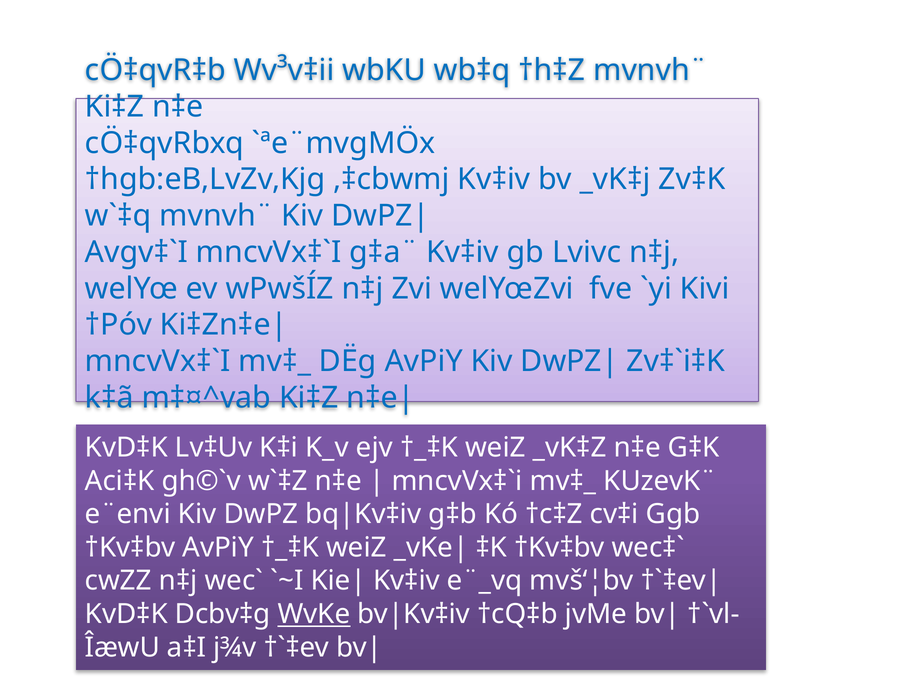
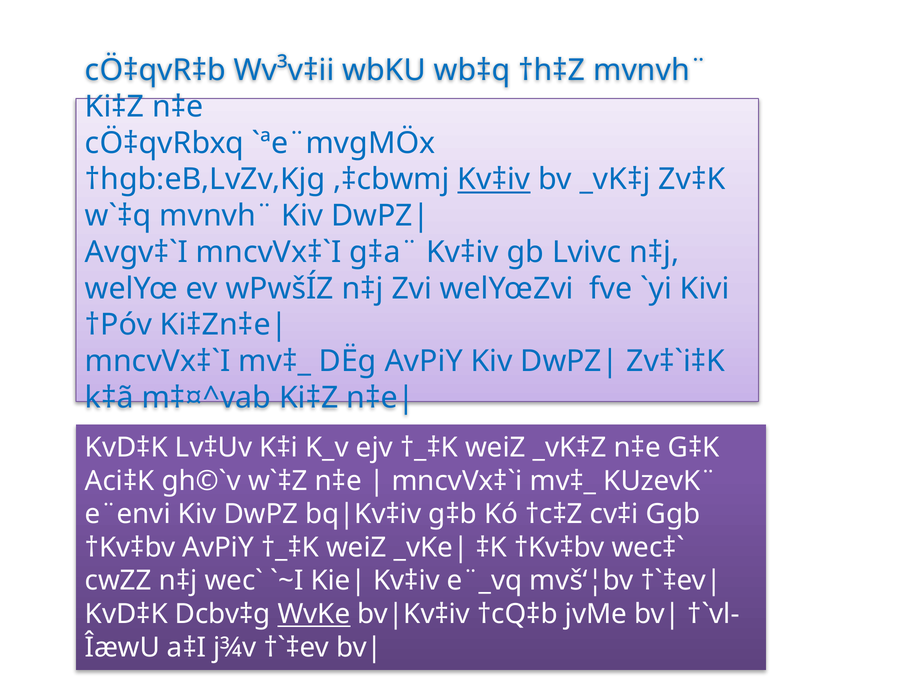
Kv‡iv at (494, 180) underline: none -> present
